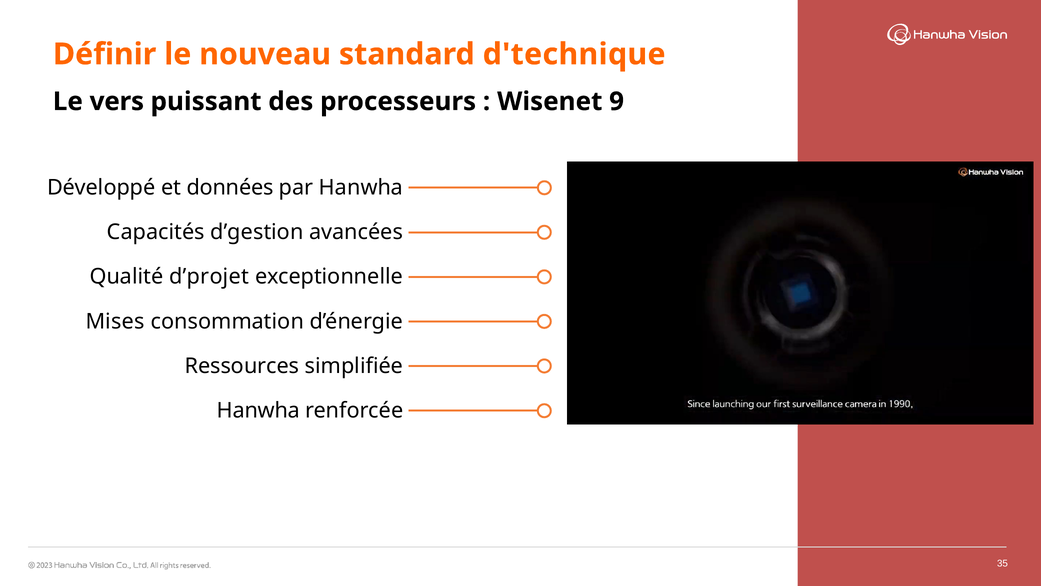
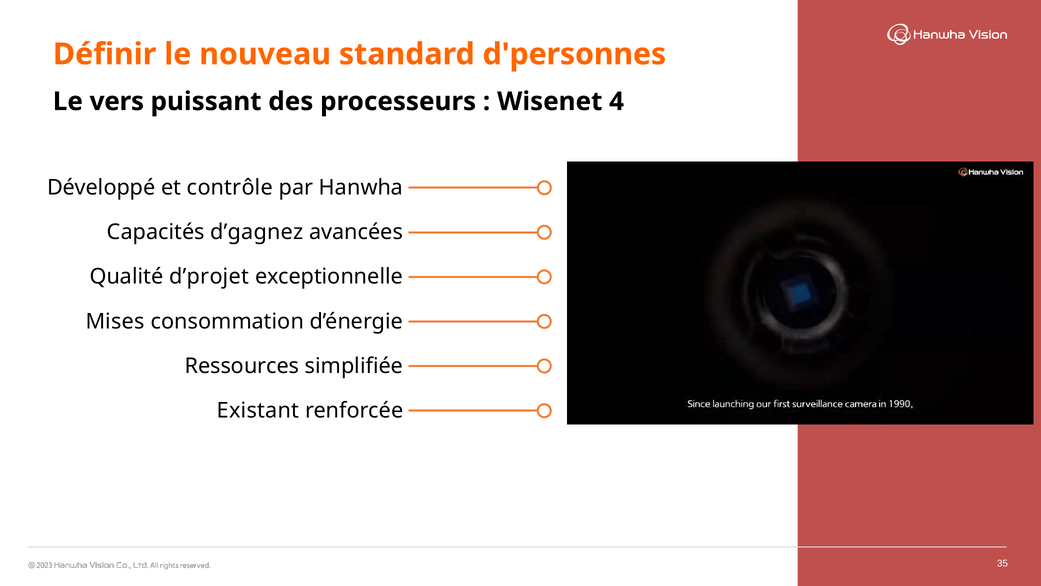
d'technique: d'technique -> d'personnes
9: 9 -> 4
données: données -> contrôle
d’gestion: d’gestion -> d’gagnez
Hanwha at (258, 410): Hanwha -> Existant
